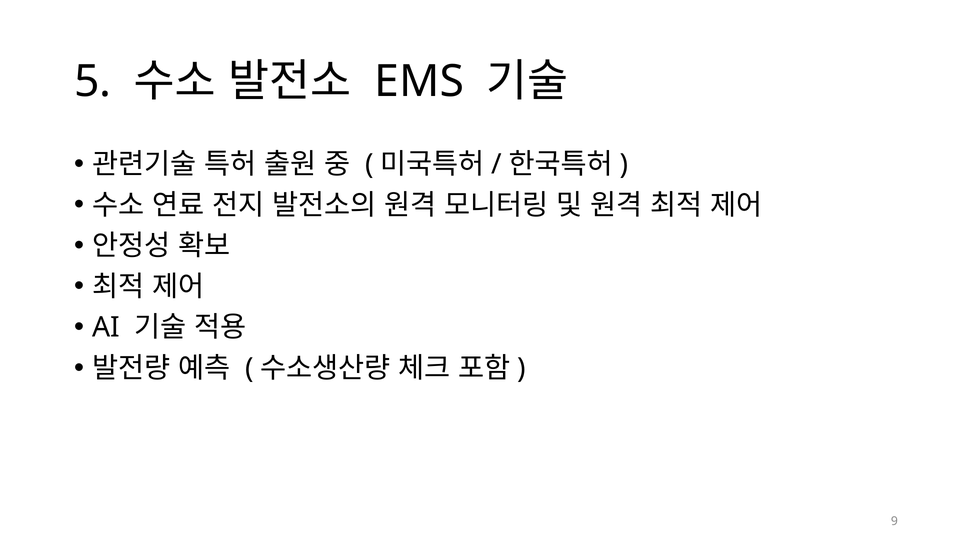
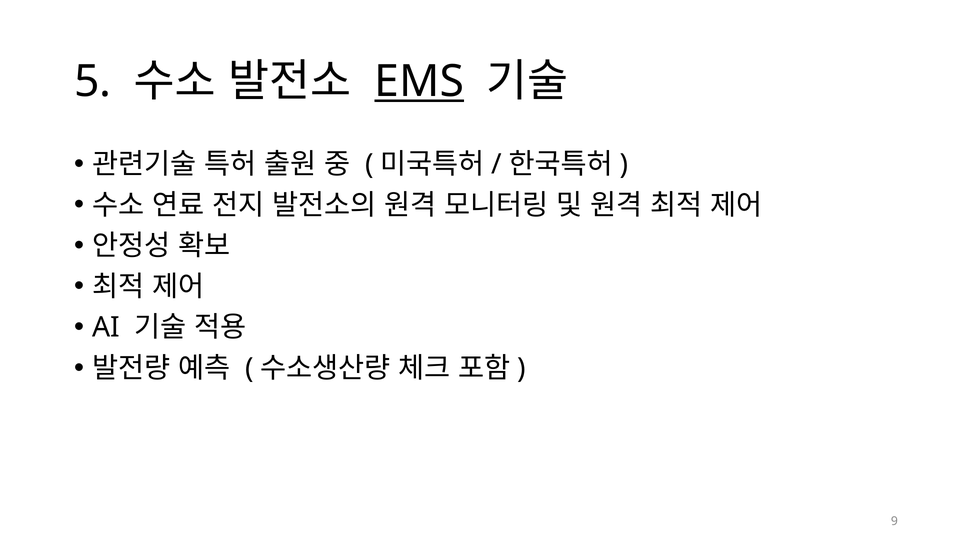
EMS underline: none -> present
